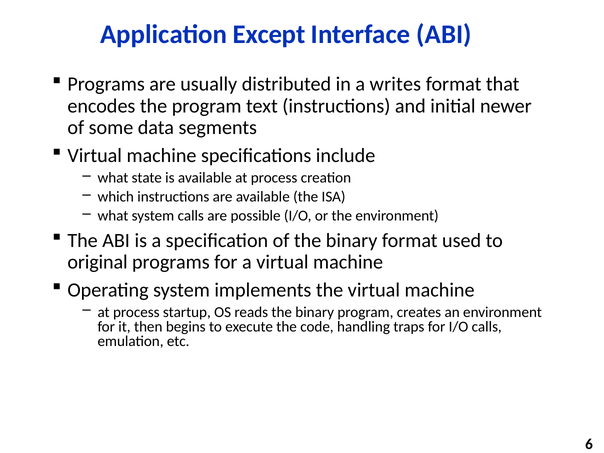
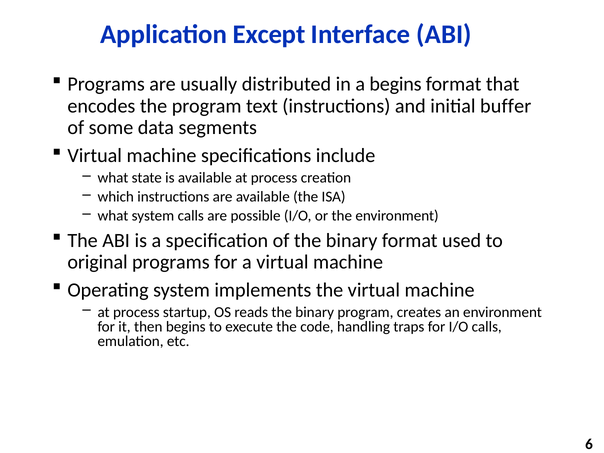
a writes: writes -> begins
newer: newer -> buffer
